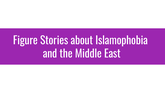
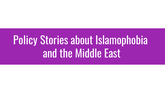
Figure: Figure -> Policy
